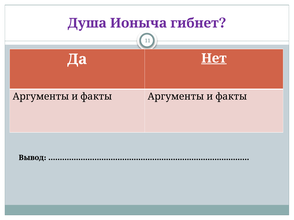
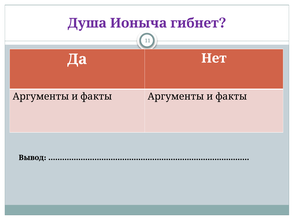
Нет underline: present -> none
